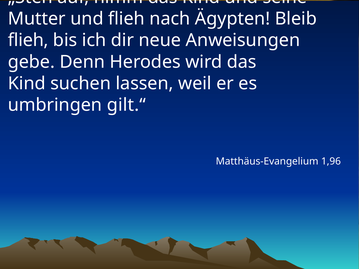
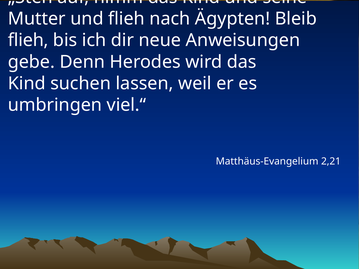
gilt.“: gilt.“ -> viel.“
1,96: 1,96 -> 2,21
